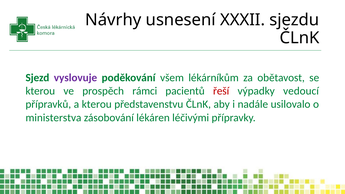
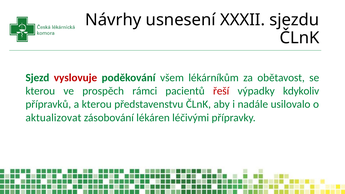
vyslovuje colour: purple -> red
vedoucí: vedoucí -> kdykoliv
ministerstva: ministerstva -> aktualizovat
